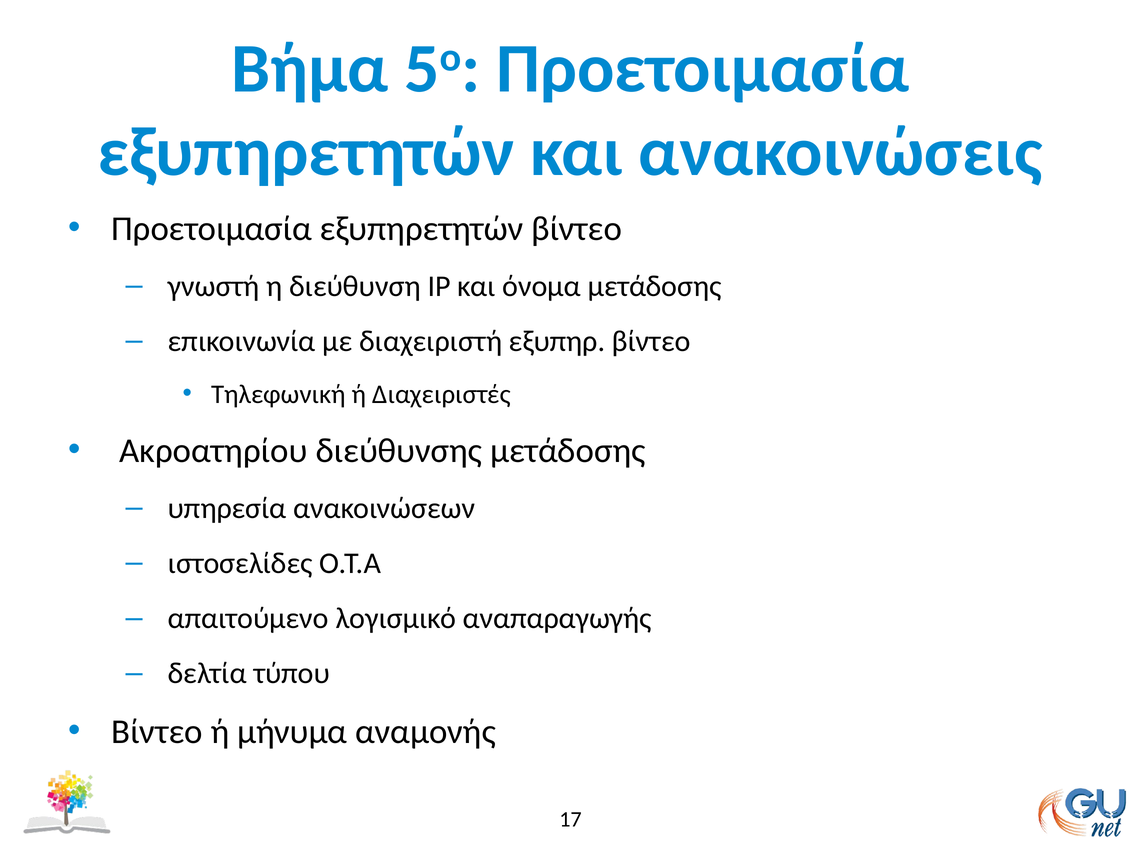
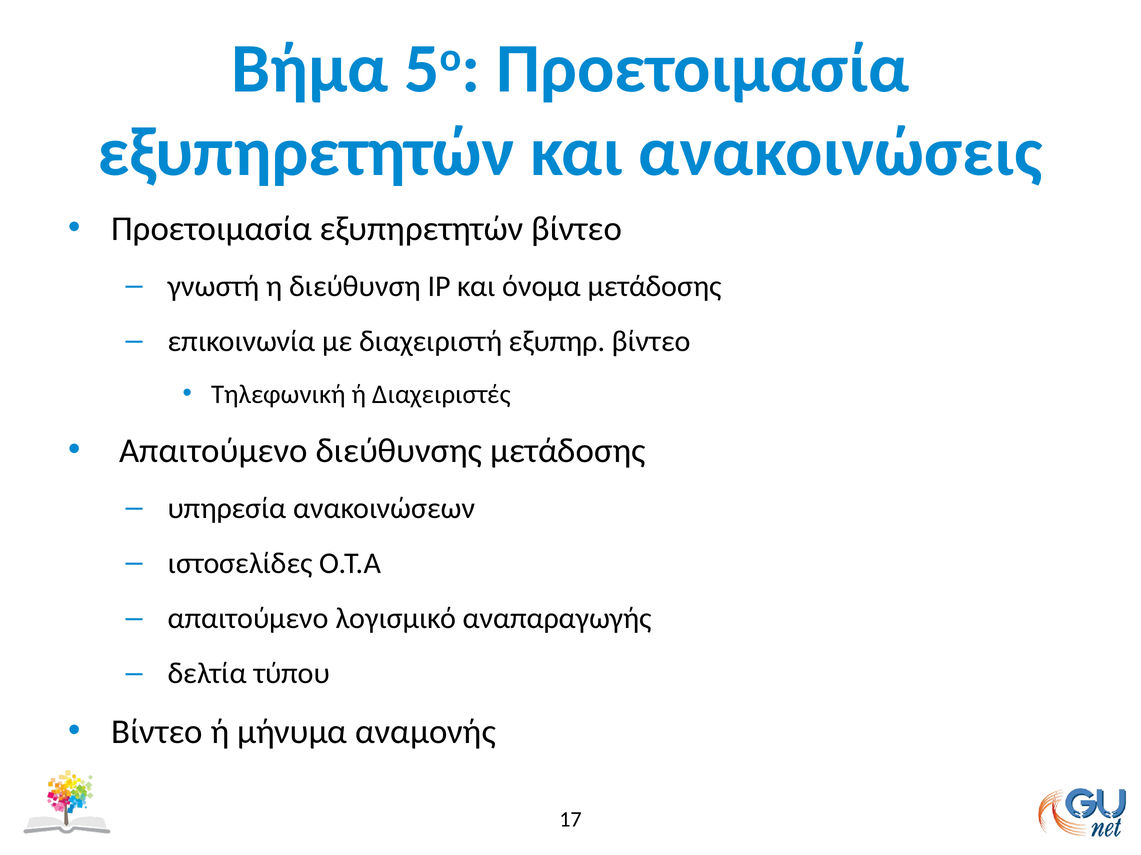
Ακροατηρίου at (213, 451): Ακροατηρίου -> Απαιτούμενο
